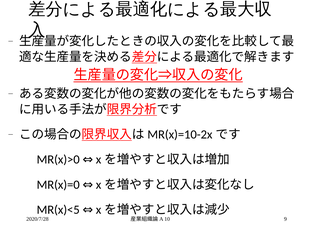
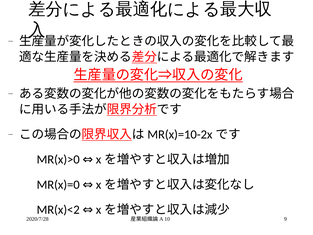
MR(x)<5: MR(x)<5 -> MR(x)<2
